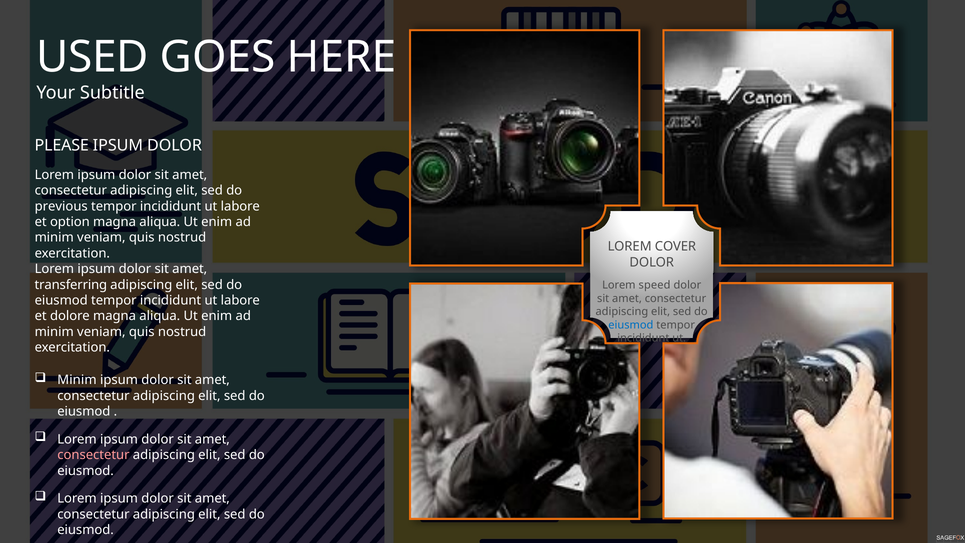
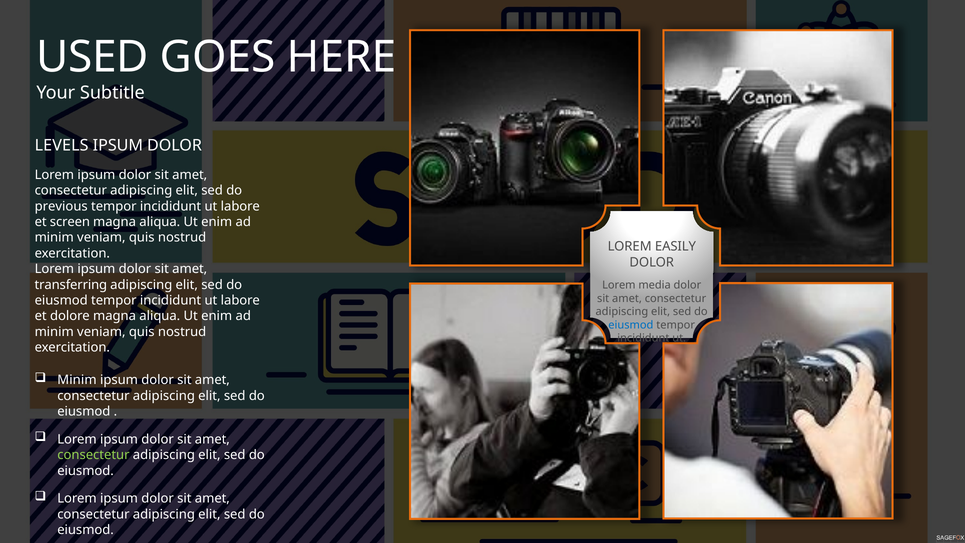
PLEASE: PLEASE -> LEVELS
option: option -> screen
COVER: COVER -> EASILY
speed: speed -> media
consectetur at (93, 455) colour: pink -> light green
